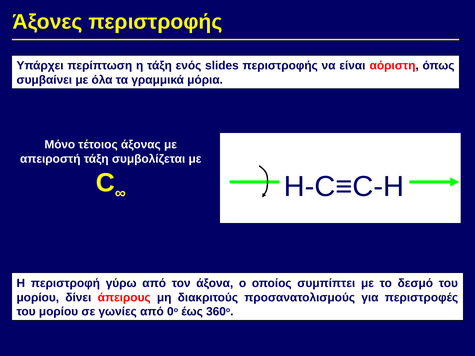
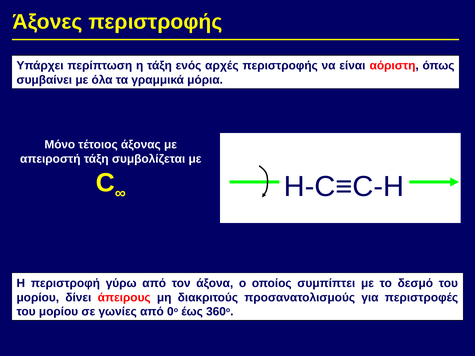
slides: slides -> αρχές
